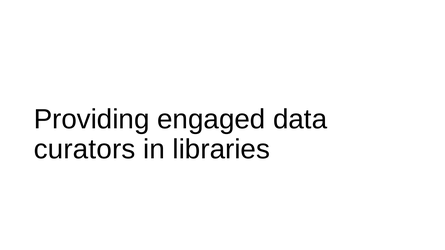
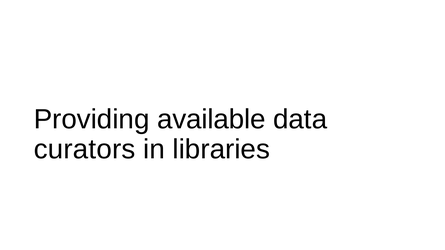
engaged: engaged -> available
